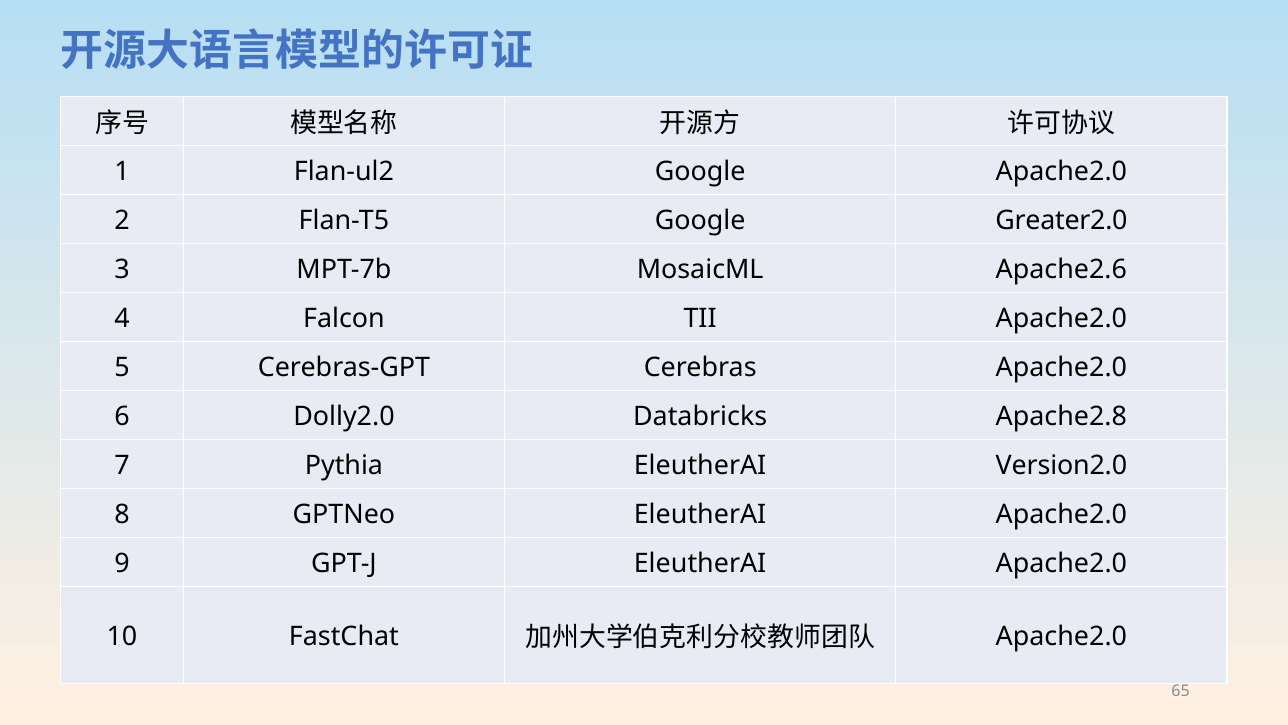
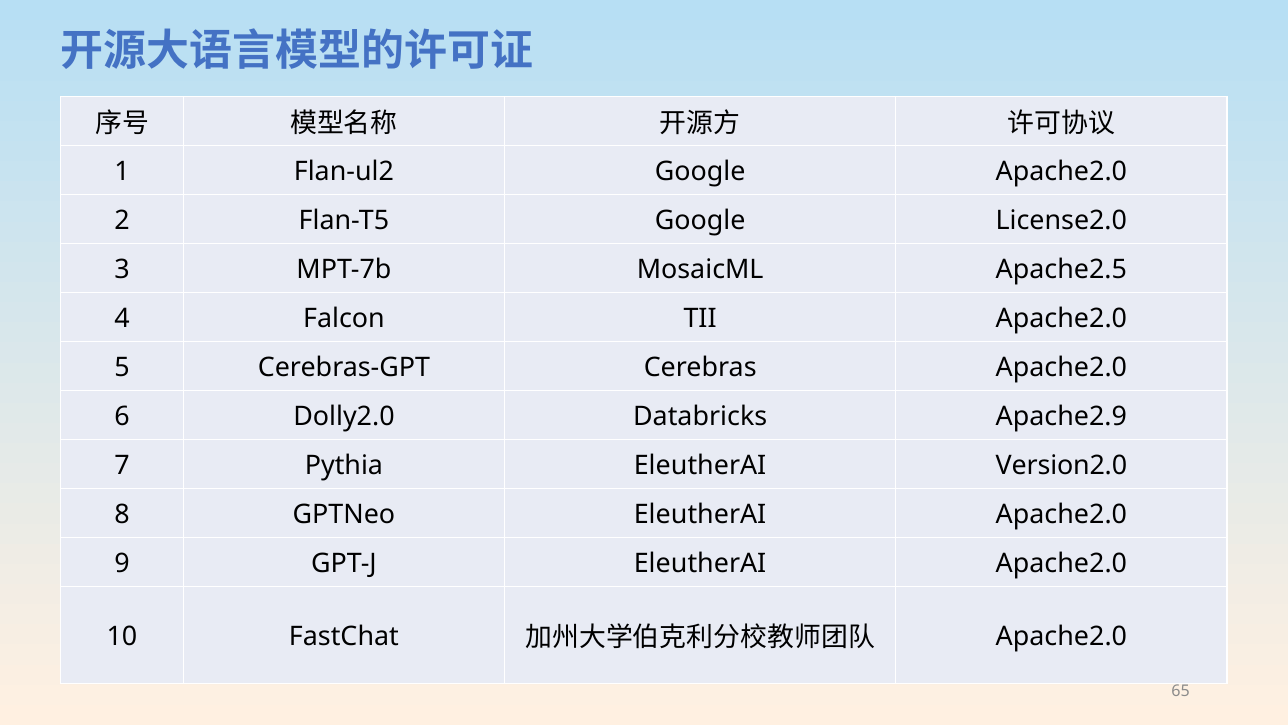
Greater2.0: Greater2.0 -> License2.0
Apache2.6: Apache2.6 -> Apache2.5
Apache2.8: Apache2.8 -> Apache2.9
